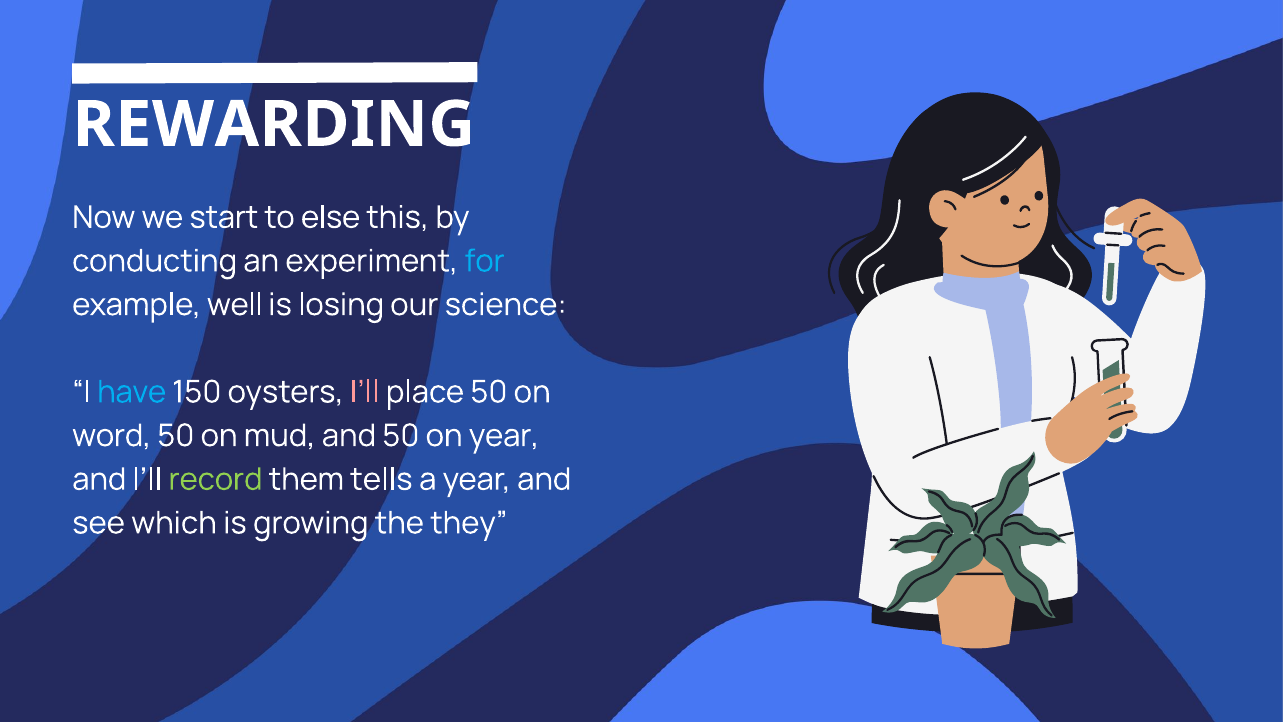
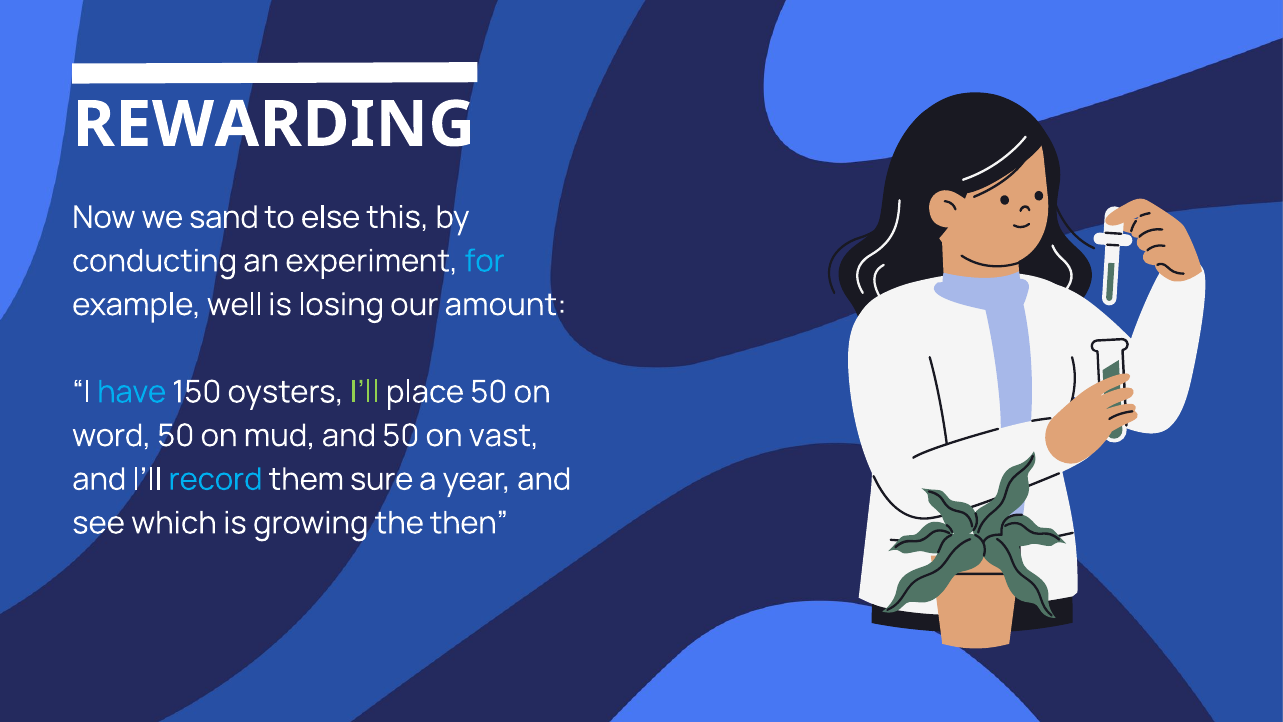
start: start -> sand
science: science -> amount
I’ll at (365, 392) colour: pink -> light green
on year: year -> vast
record colour: light green -> light blue
tells: tells -> sure
they: they -> then
